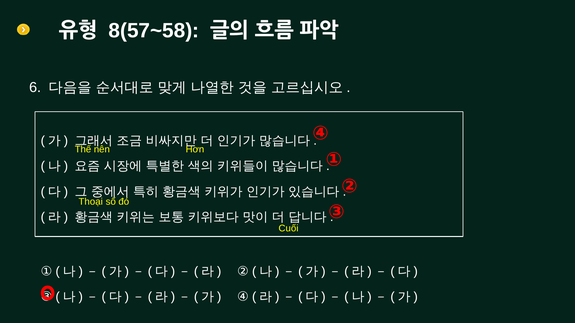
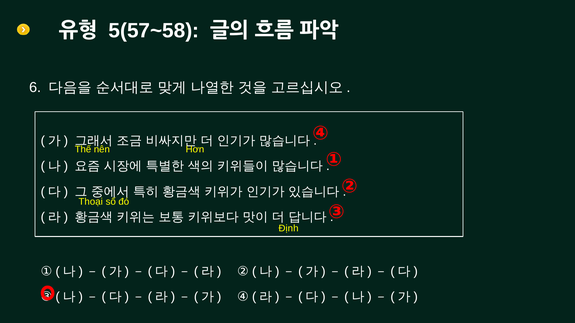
8(57~58: 8(57~58 -> 5(57~58
Cuối: Cuối -> Định
